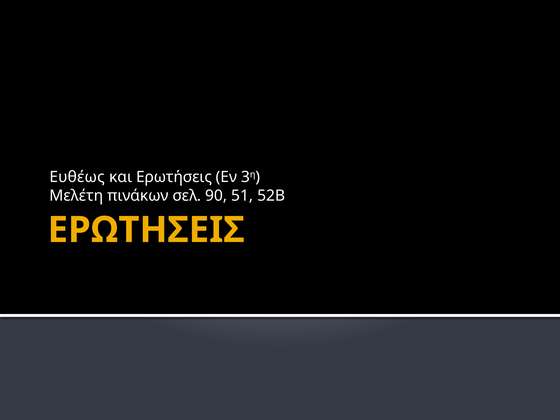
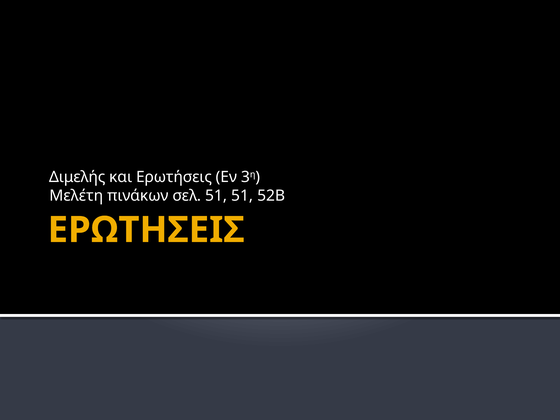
Ευθέως: Ευθέως -> Διμελής
σελ 90: 90 -> 51
